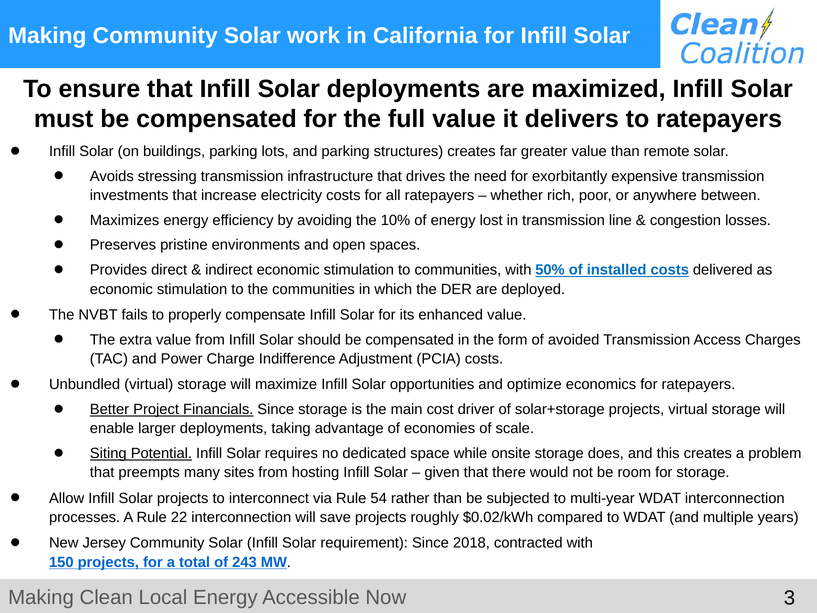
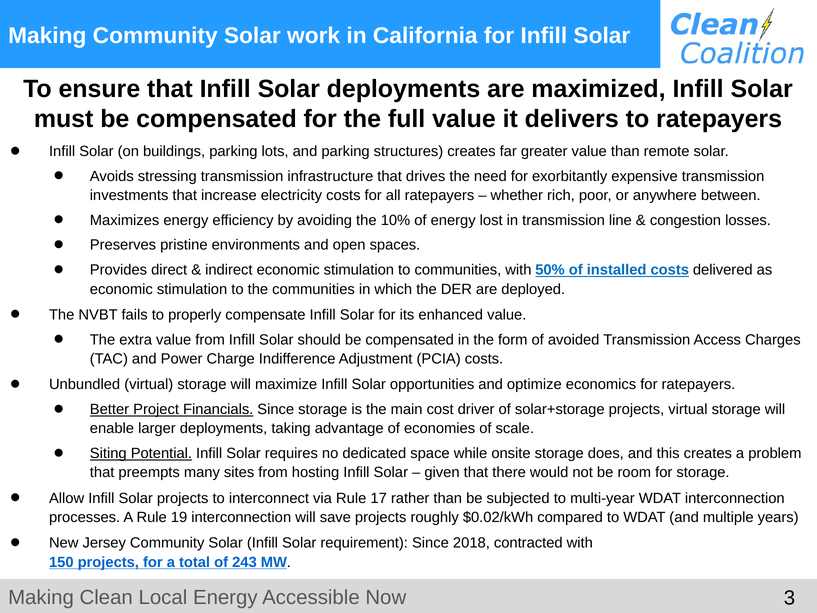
54: 54 -> 17
22: 22 -> 19
